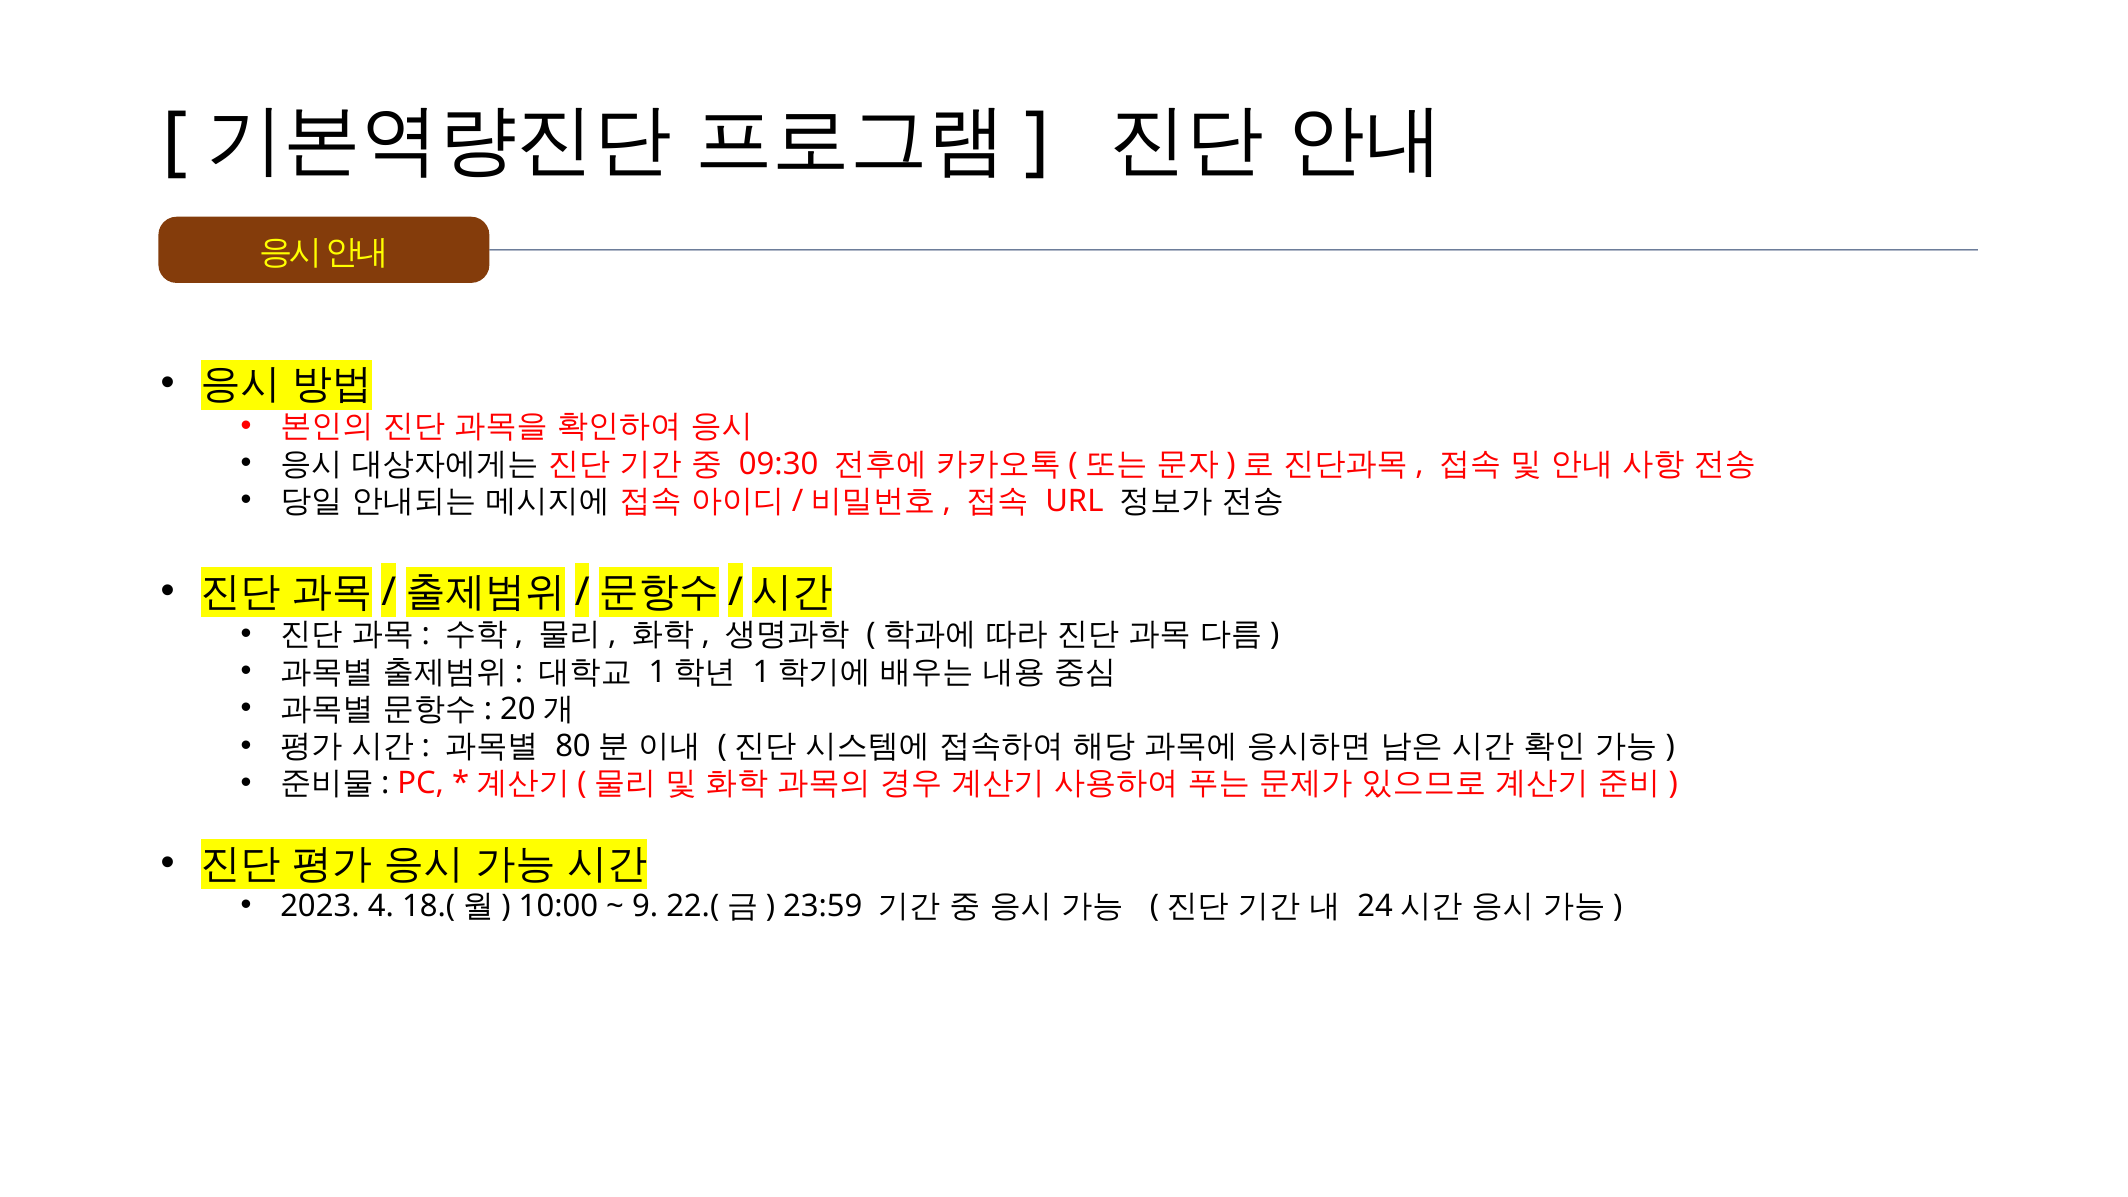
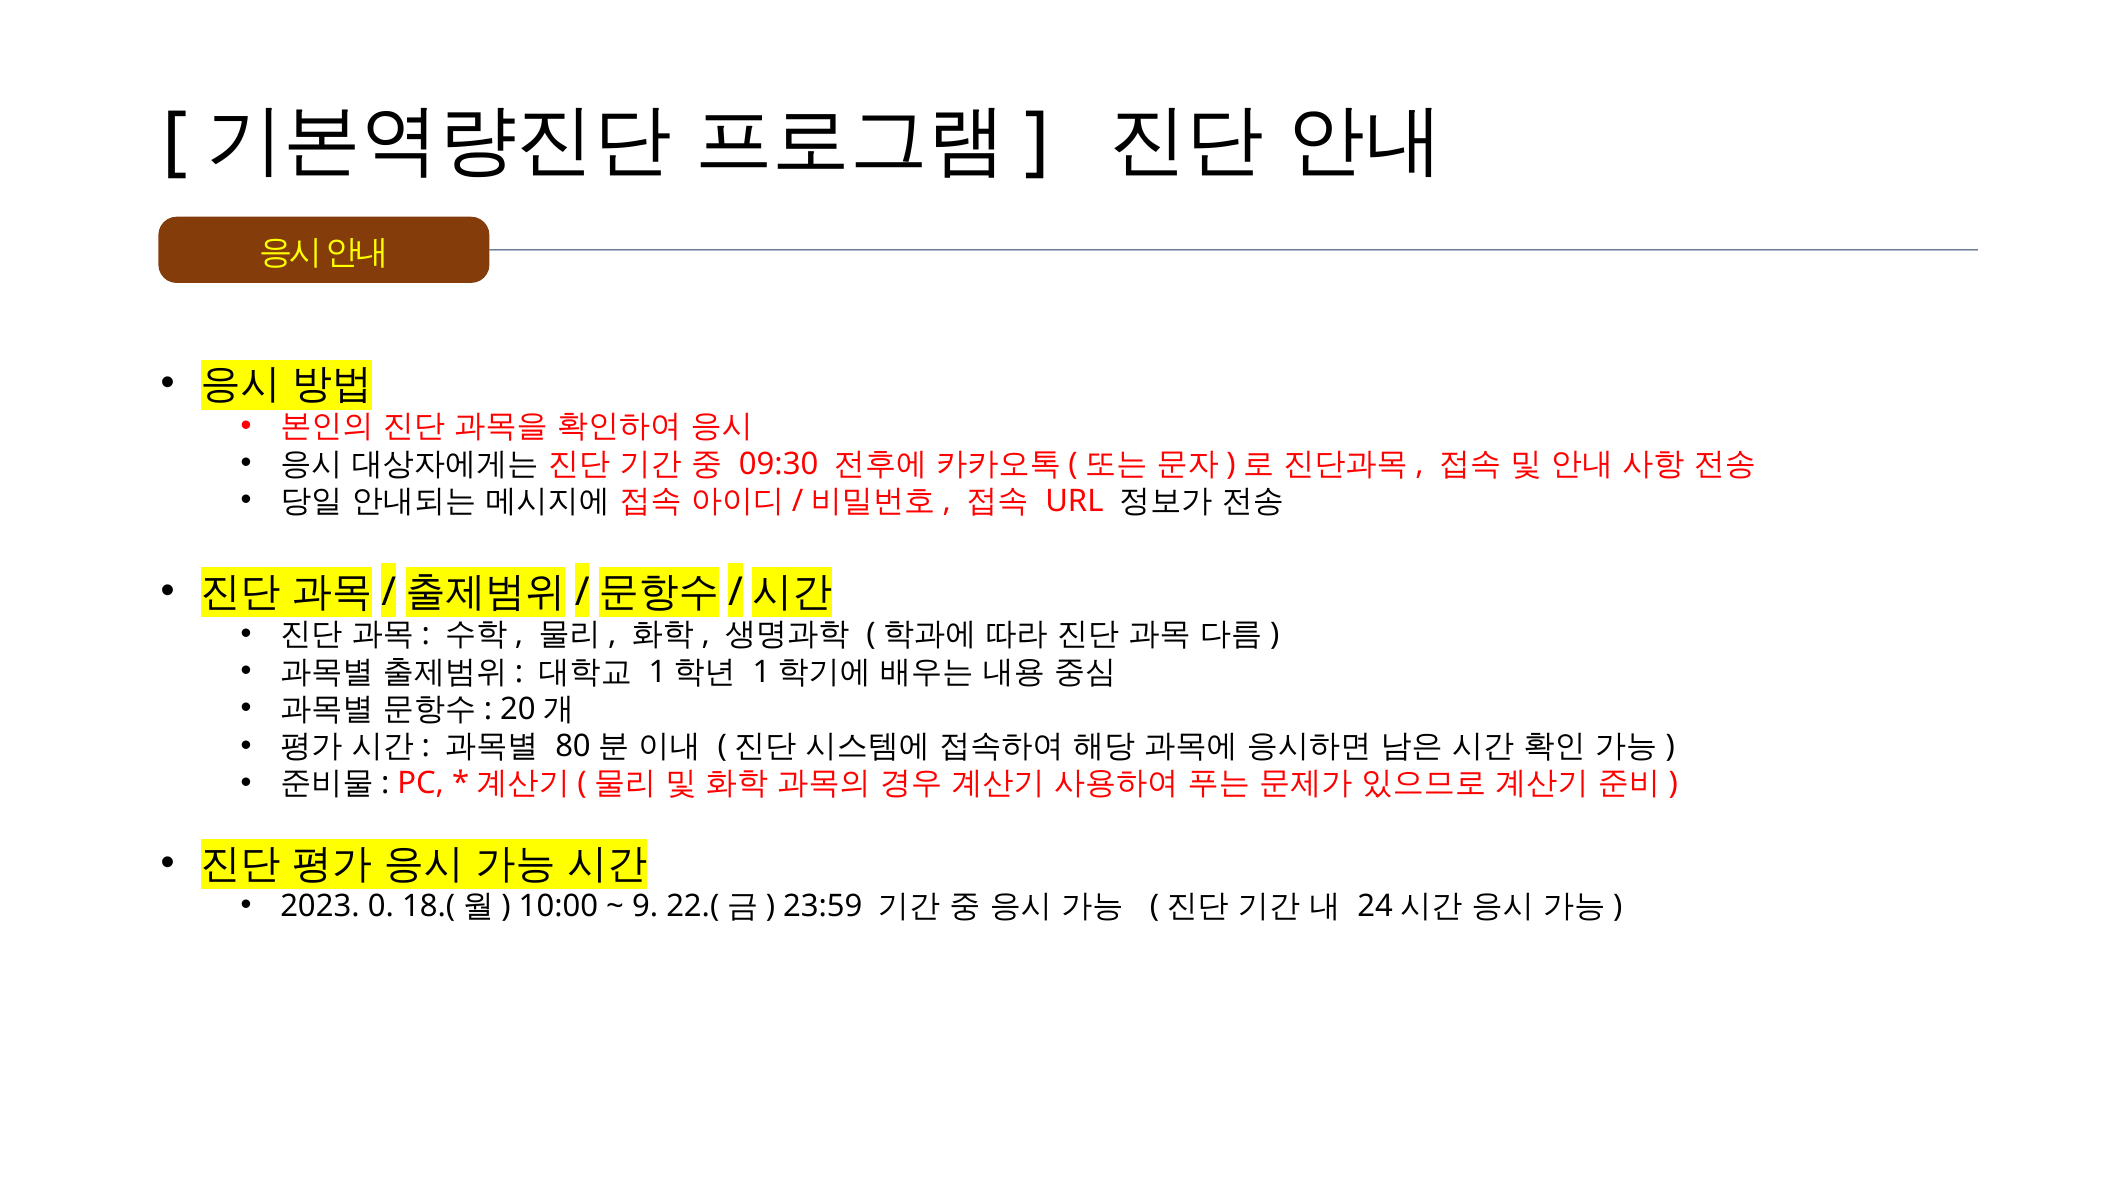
4: 4 -> 0
